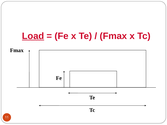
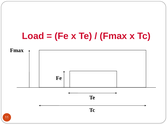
Load underline: present -> none
